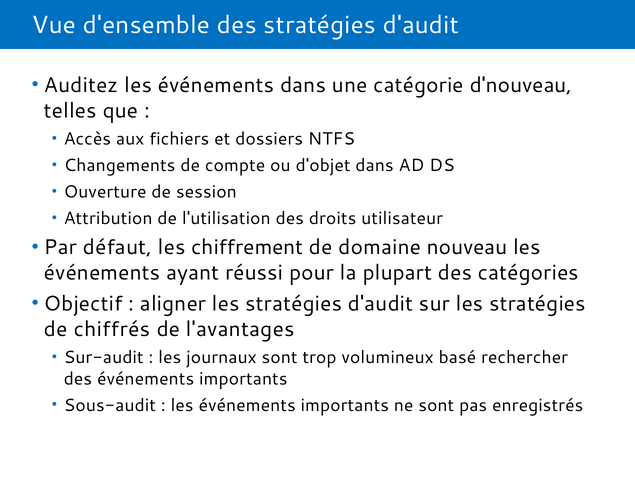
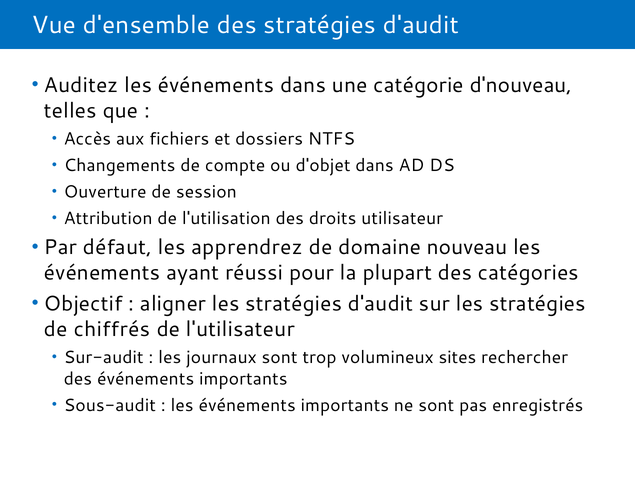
chiffrement: chiffrement -> apprendrez
l'avantages: l'avantages -> l'utilisateur
basé: basé -> sites
